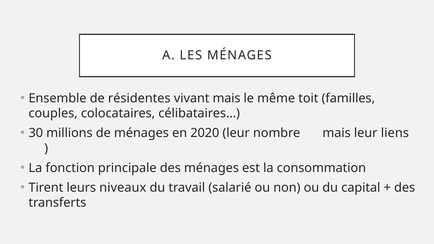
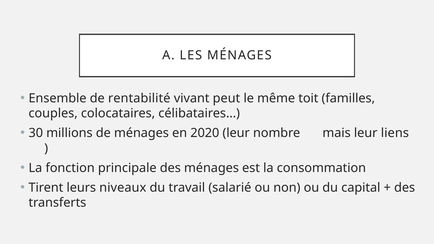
résidentes: résidentes -> rentabilité
vivant mais: mais -> peut
